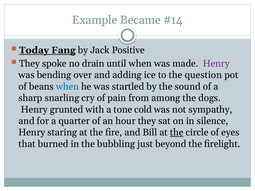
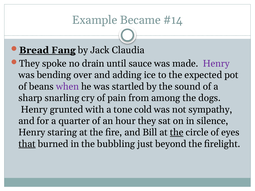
Today: Today -> Bread
Positive: Positive -> Claudia
until when: when -> sauce
question: question -> expected
when at (67, 87) colour: blue -> purple
that underline: none -> present
